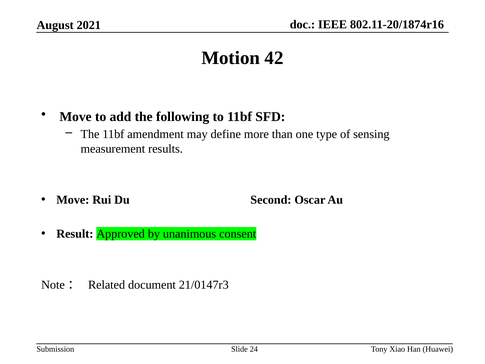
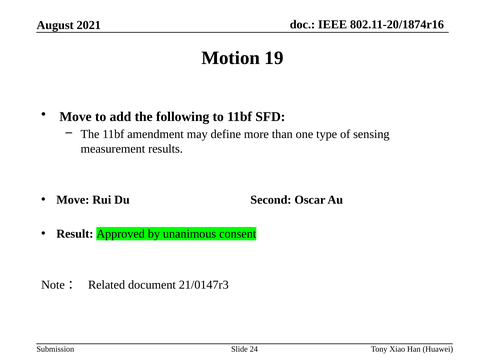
42: 42 -> 19
